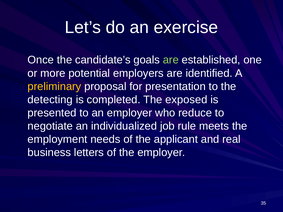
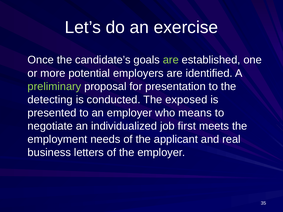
preliminary colour: yellow -> light green
completed: completed -> conducted
reduce: reduce -> means
rule: rule -> first
